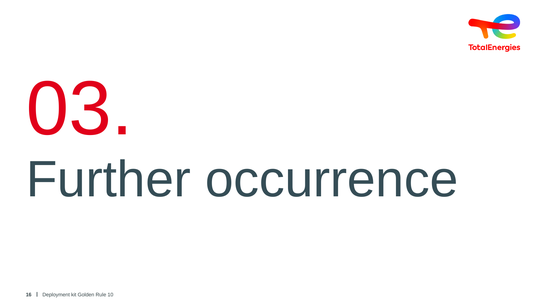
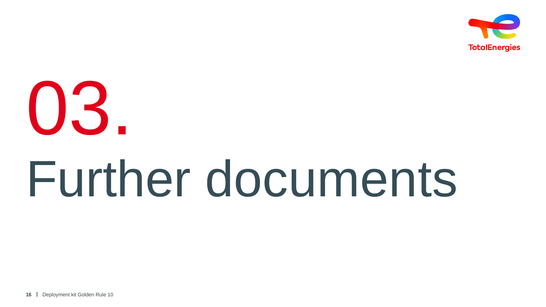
occurrence: occurrence -> documents
